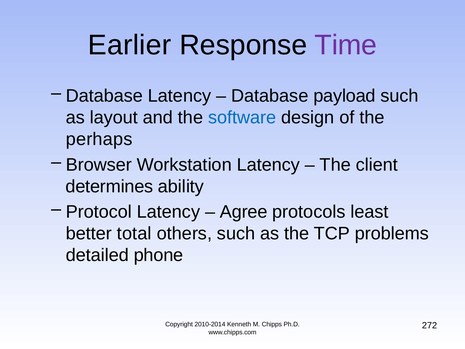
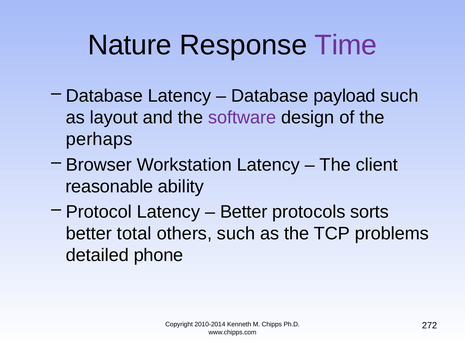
Earlier: Earlier -> Nature
software colour: blue -> purple
determines: determines -> reasonable
Agree at (244, 212): Agree -> Better
least: least -> sorts
